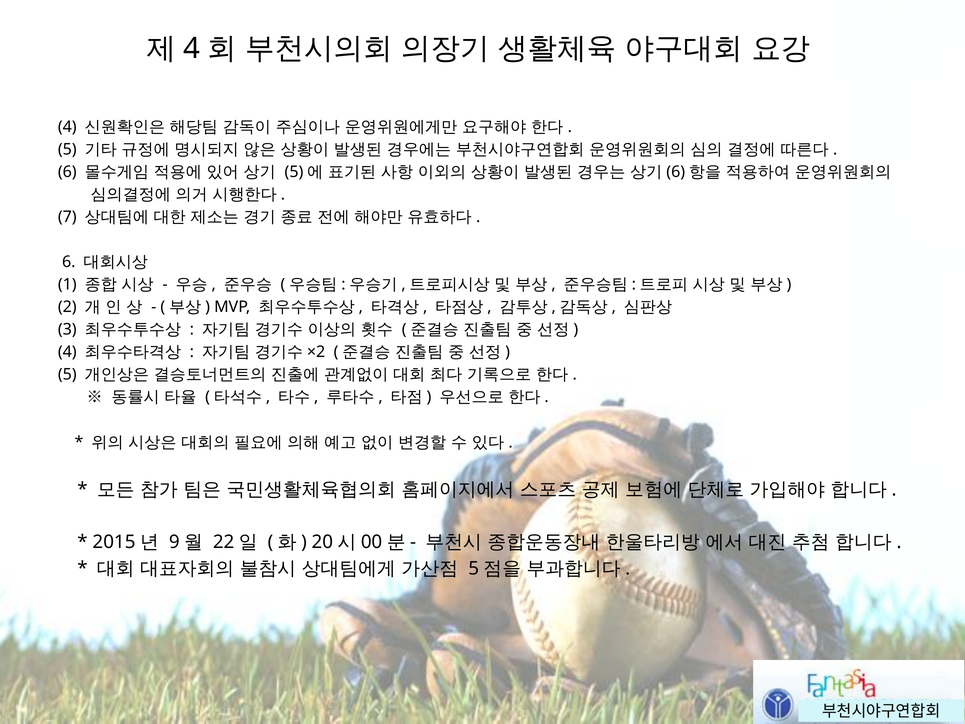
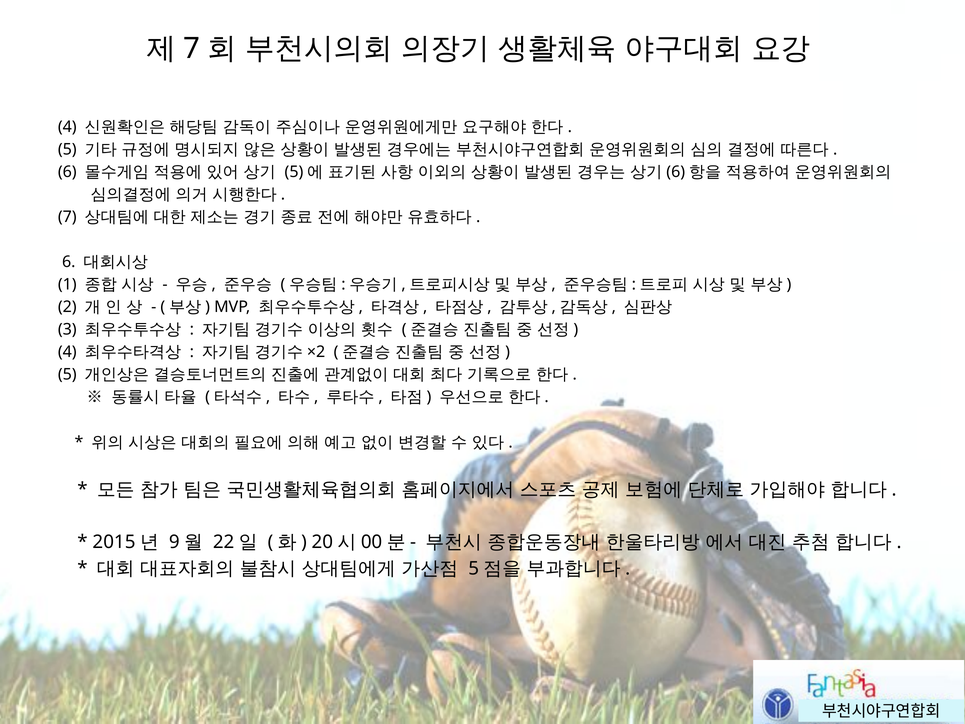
4 at (192, 49): 4 -> 7
